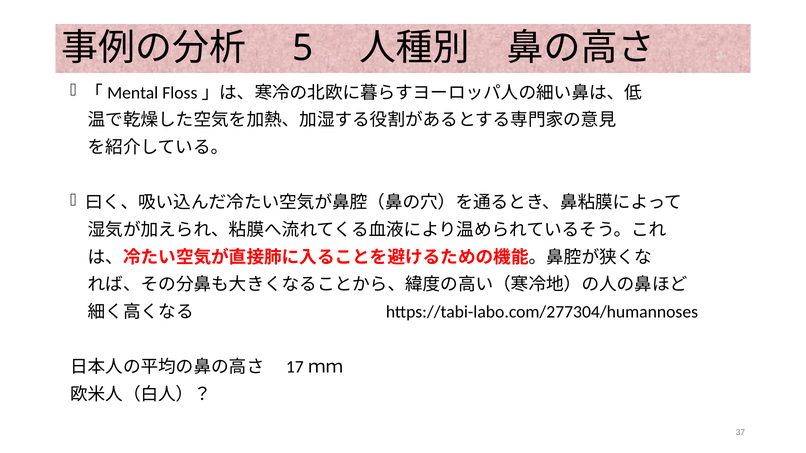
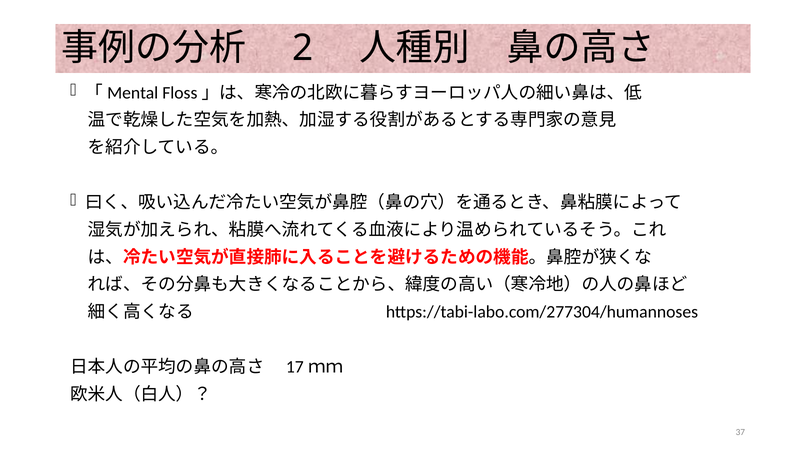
5: 5 -> 2
